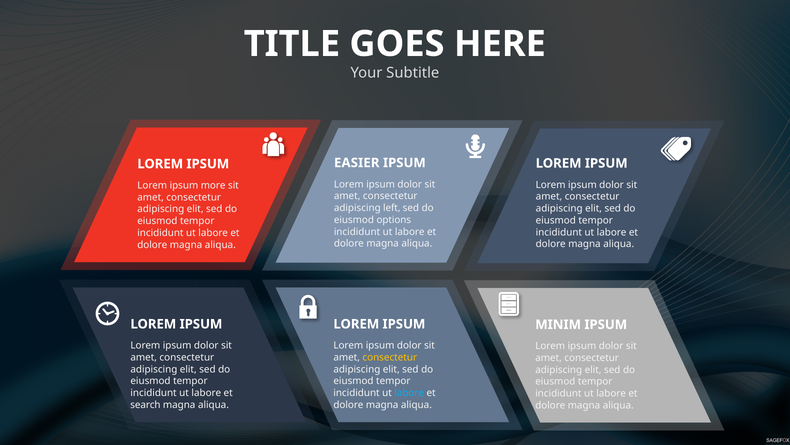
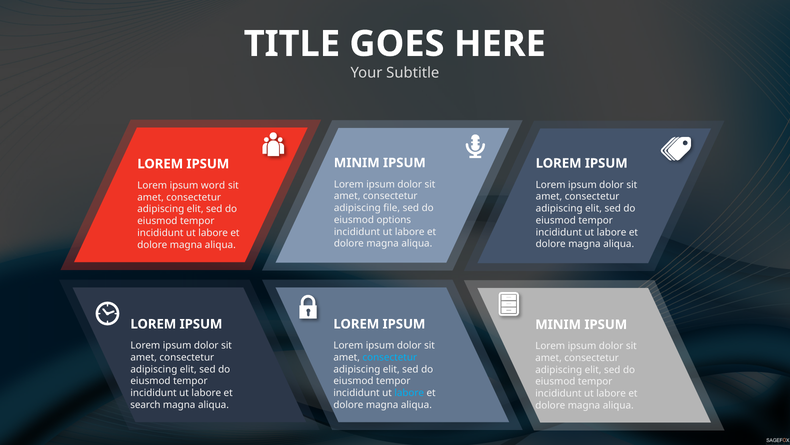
EASIER at (357, 163): EASIER -> MINIM
more: more -> word
left: left -> file
consectetur at (390, 357) colour: yellow -> light blue
